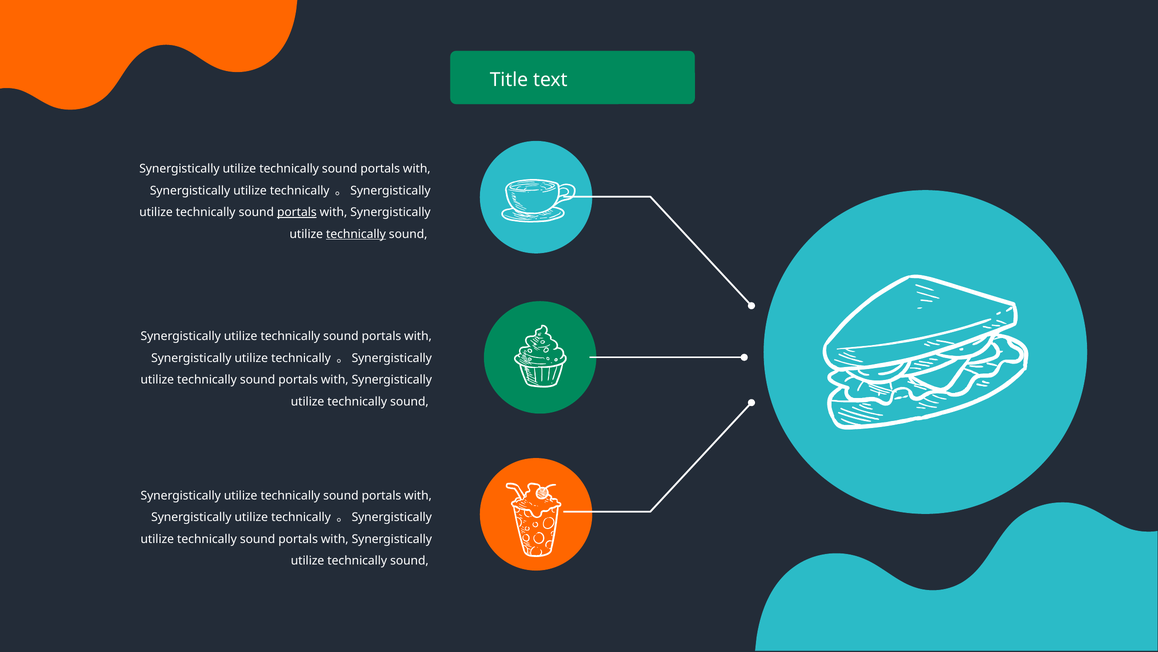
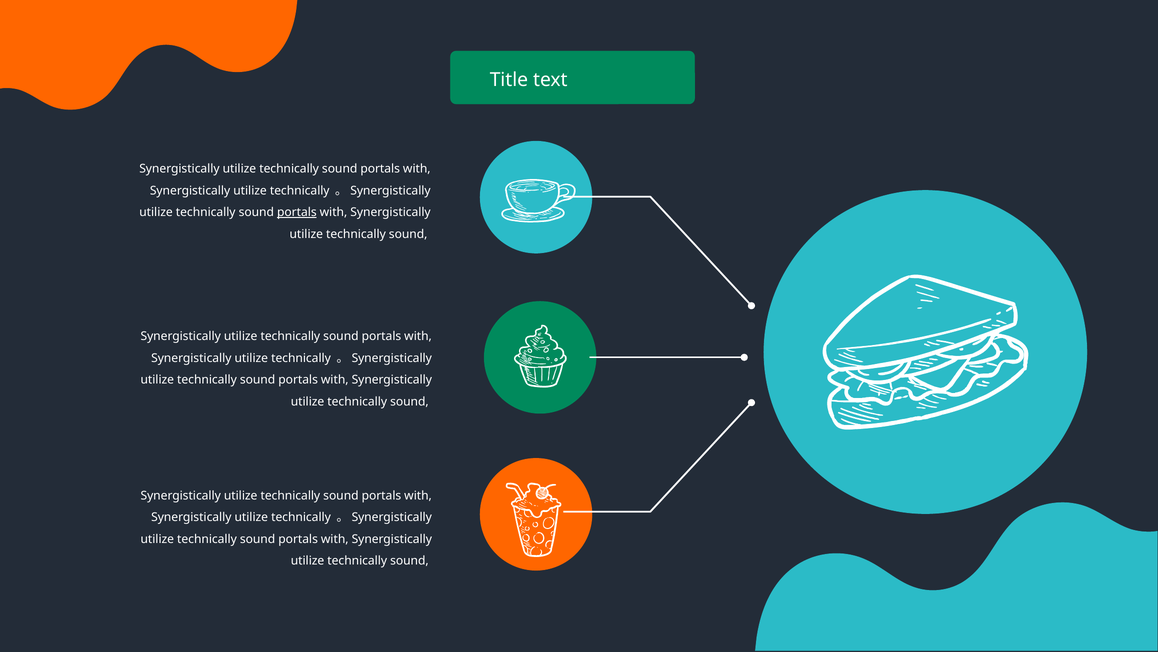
technically at (356, 234) underline: present -> none
